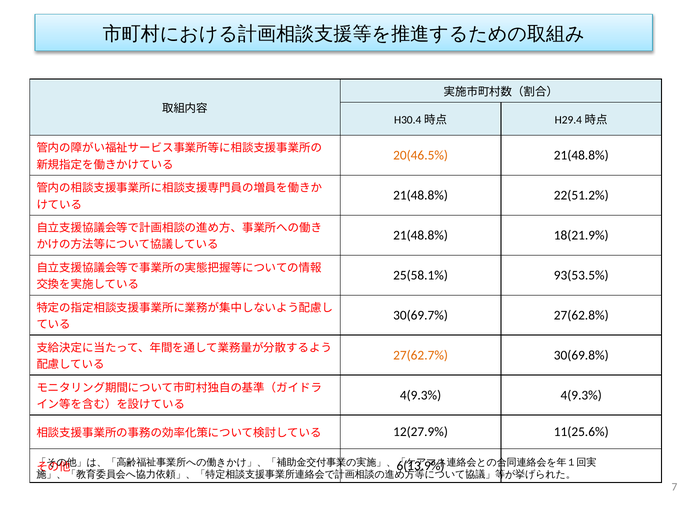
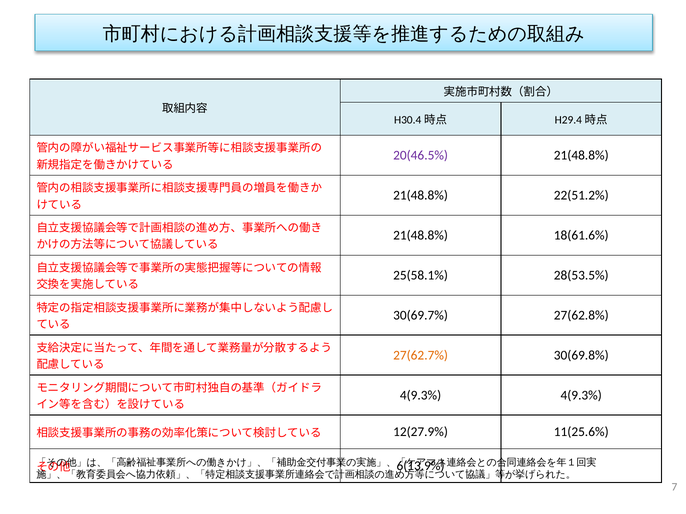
20(46.5% colour: orange -> purple
18(21.9%: 18(21.9% -> 18(61.6%
93(53.5%: 93(53.5% -> 28(53.5%
